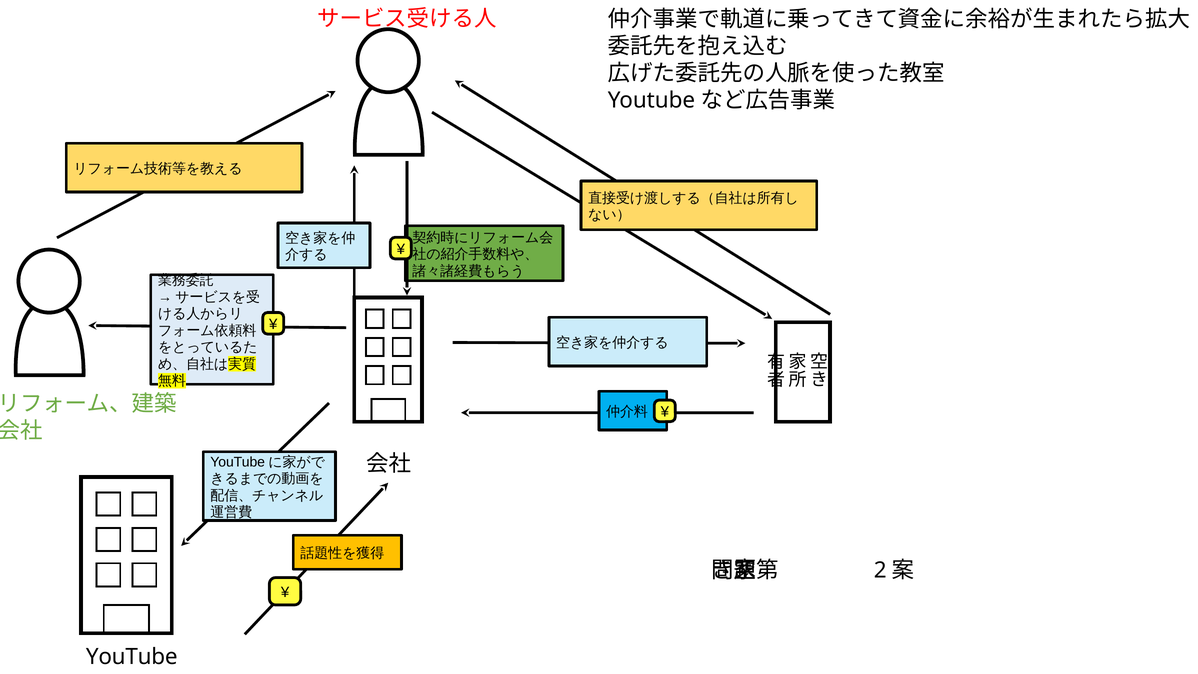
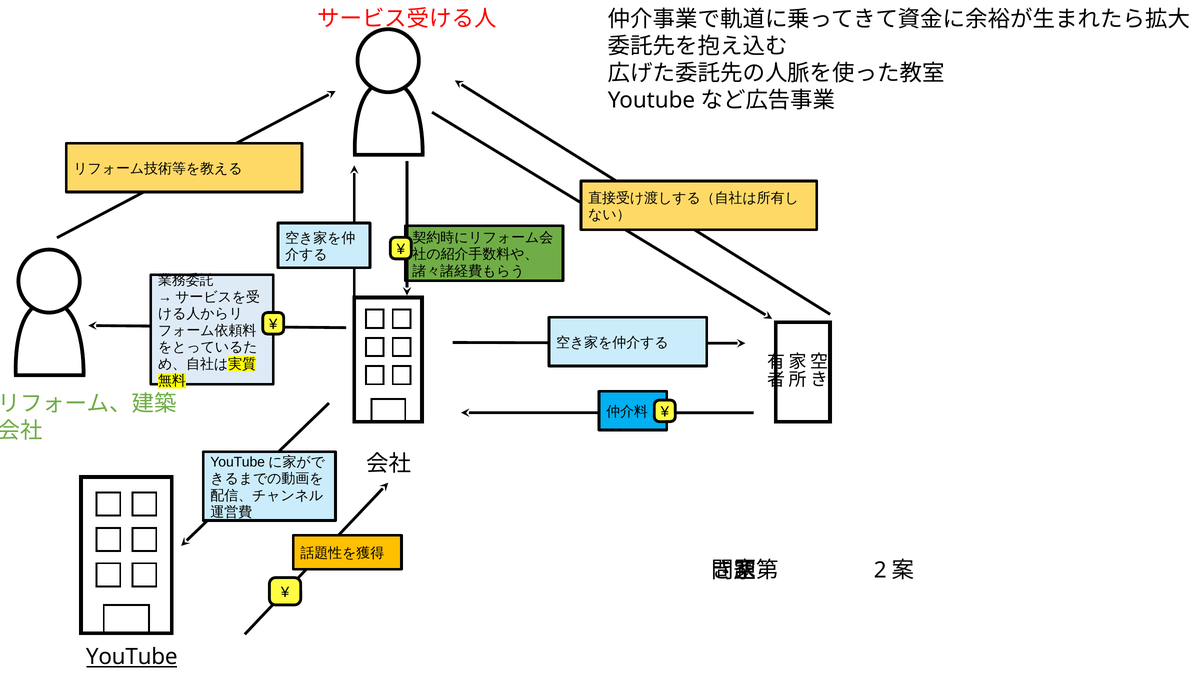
YouTube underline: none -> present
